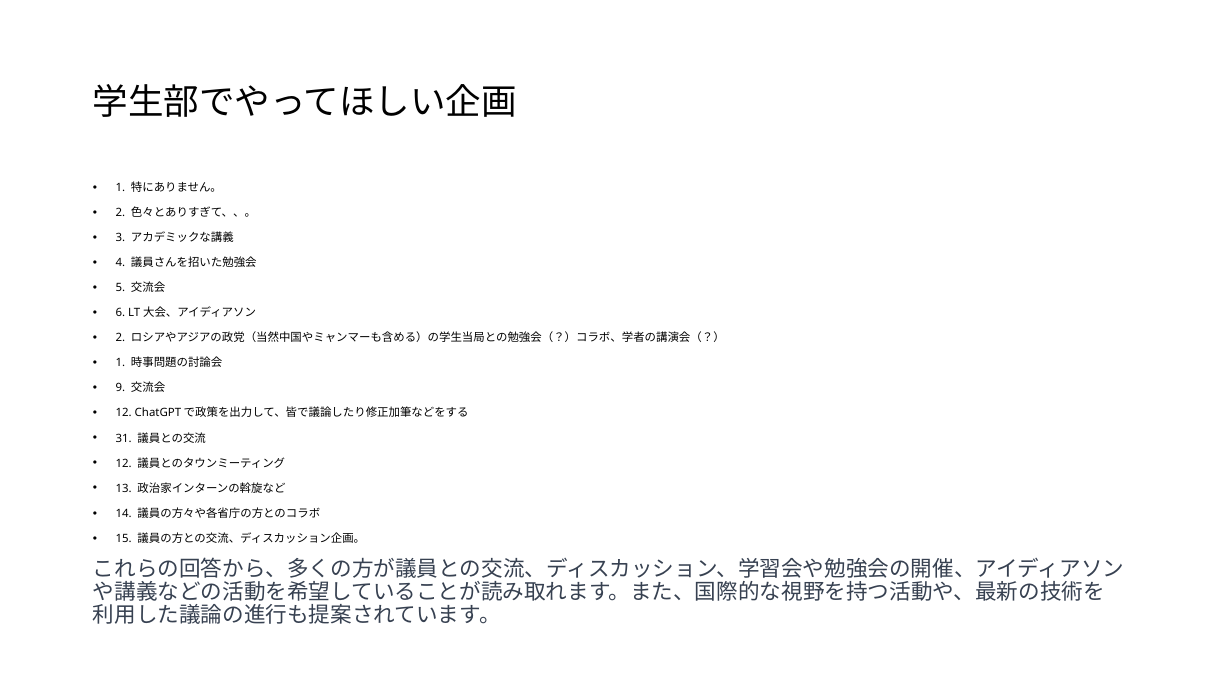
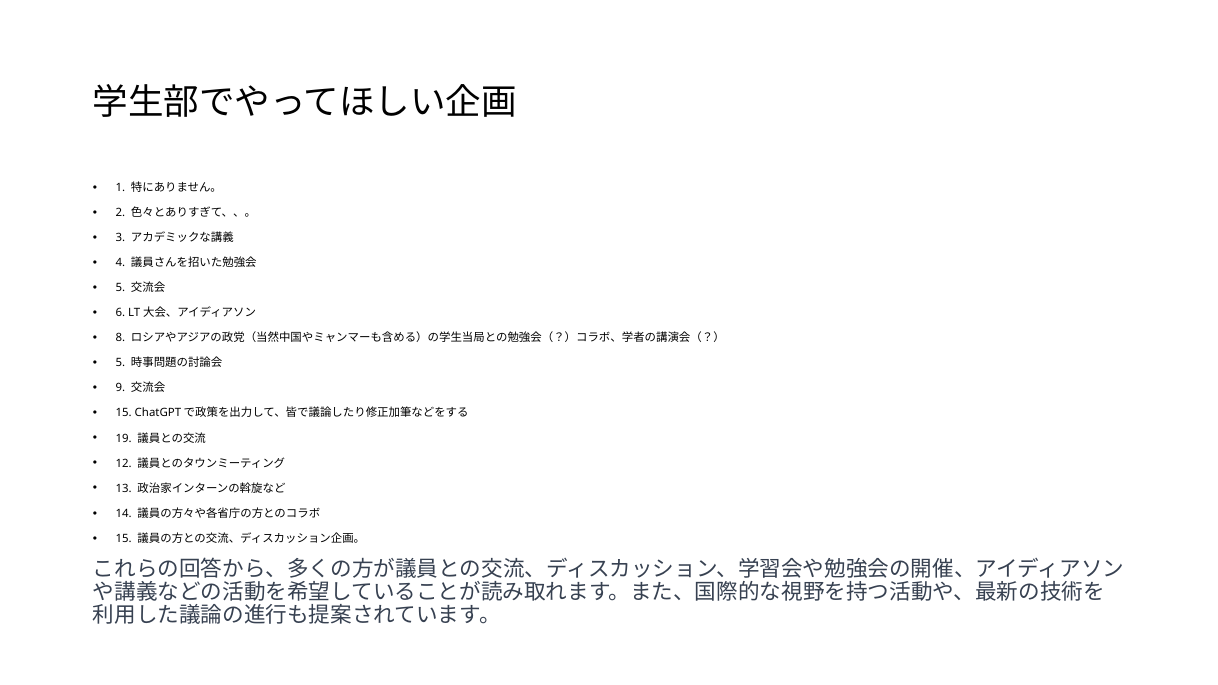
2 at (120, 338): 2 -> 8
1 at (120, 363): 1 -> 5
12 at (124, 413): 12 -> 15
31: 31 -> 19
